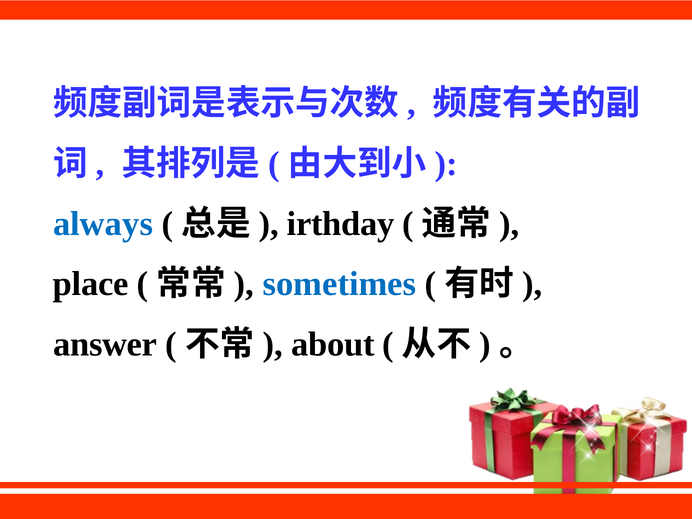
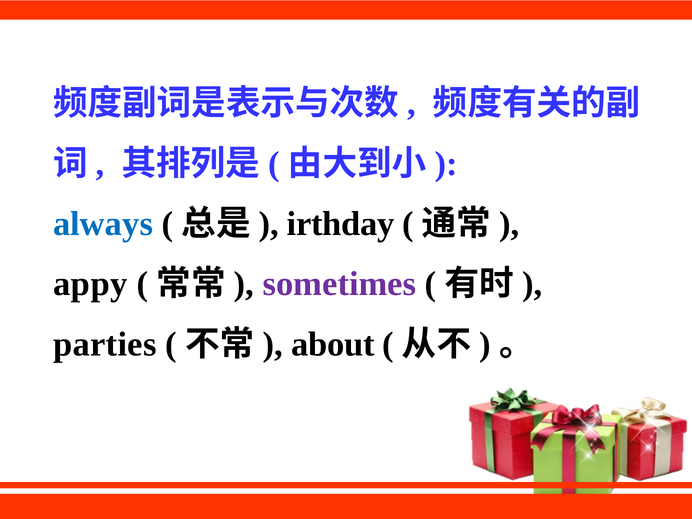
place: place -> appy
sometimes colour: blue -> purple
answer: answer -> parties
